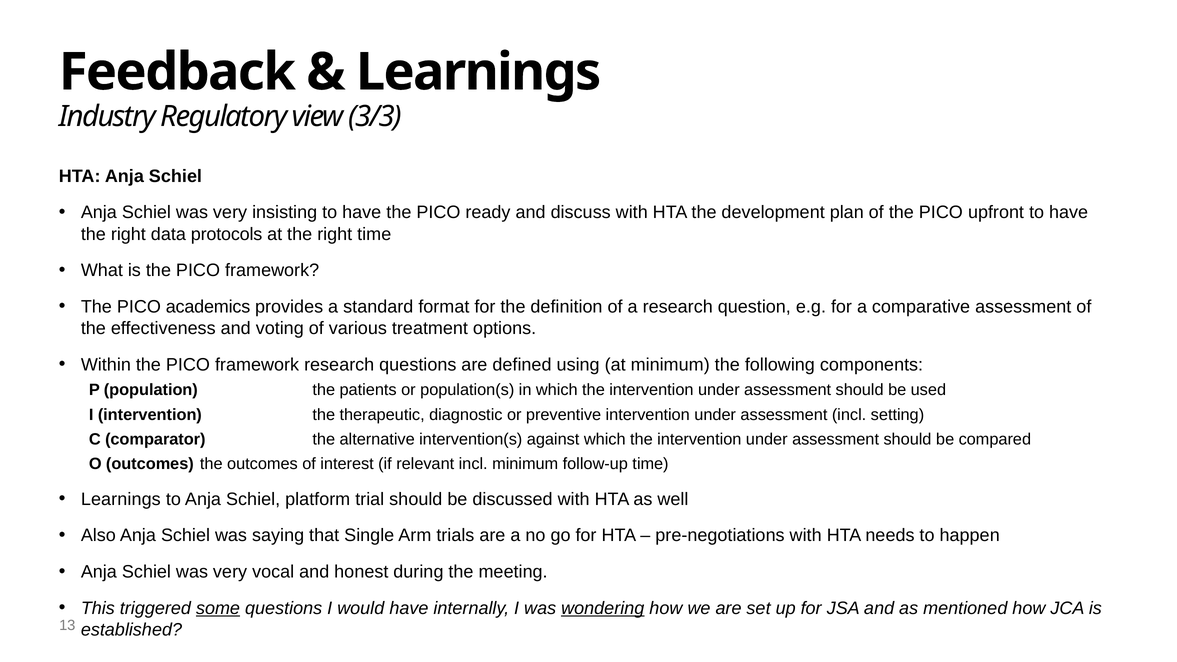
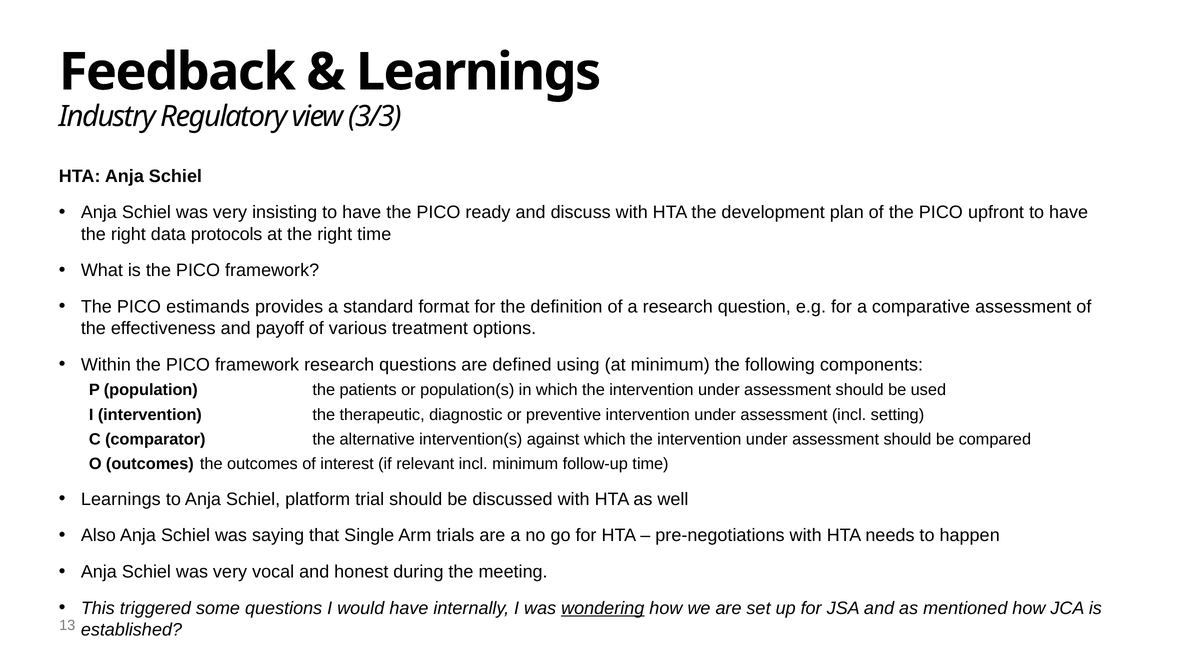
academics: academics -> estimands
voting: voting -> payoff
some underline: present -> none
